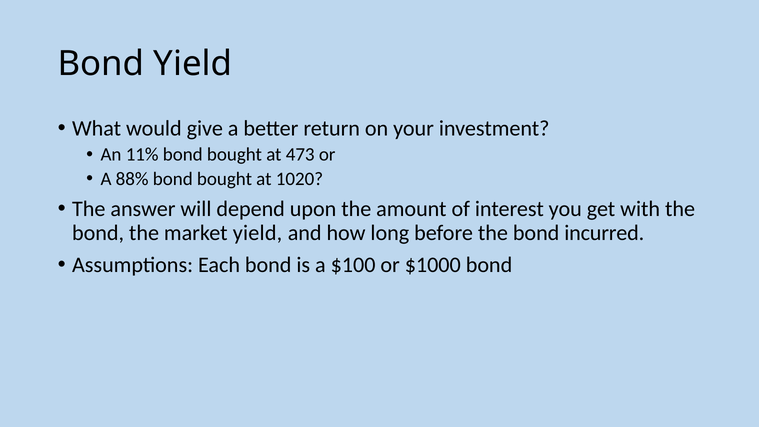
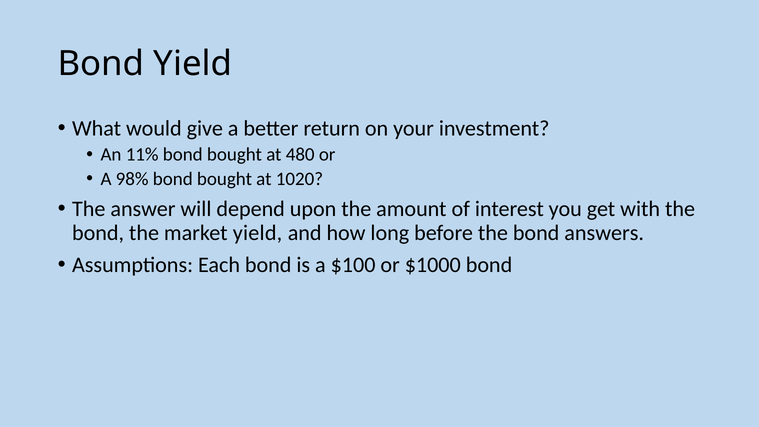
473: 473 -> 480
88%: 88% -> 98%
incurred: incurred -> answers
